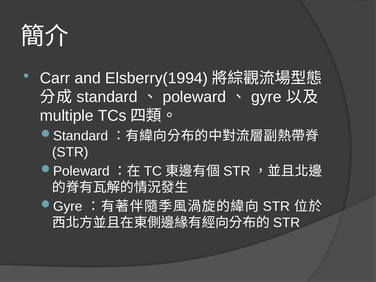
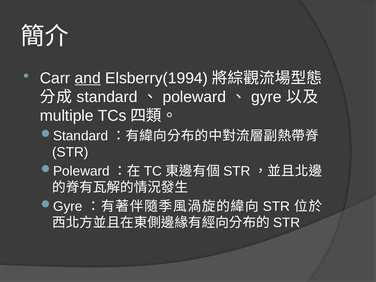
and underline: none -> present
